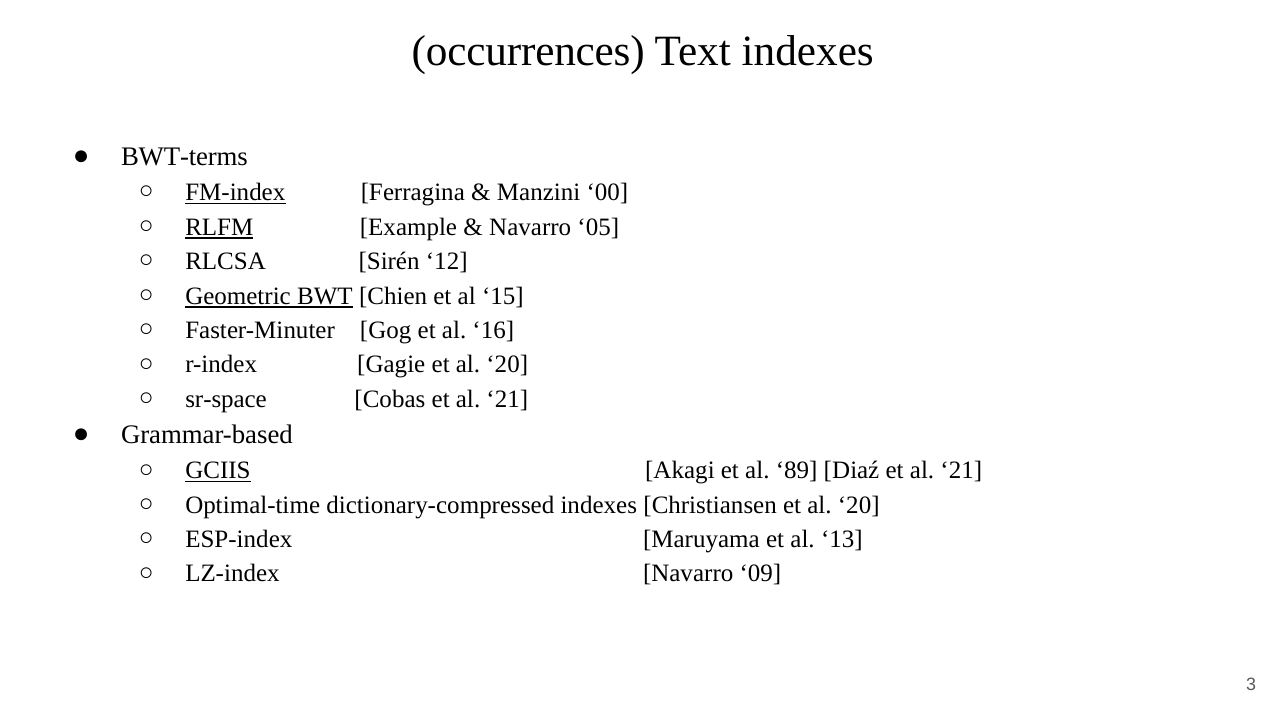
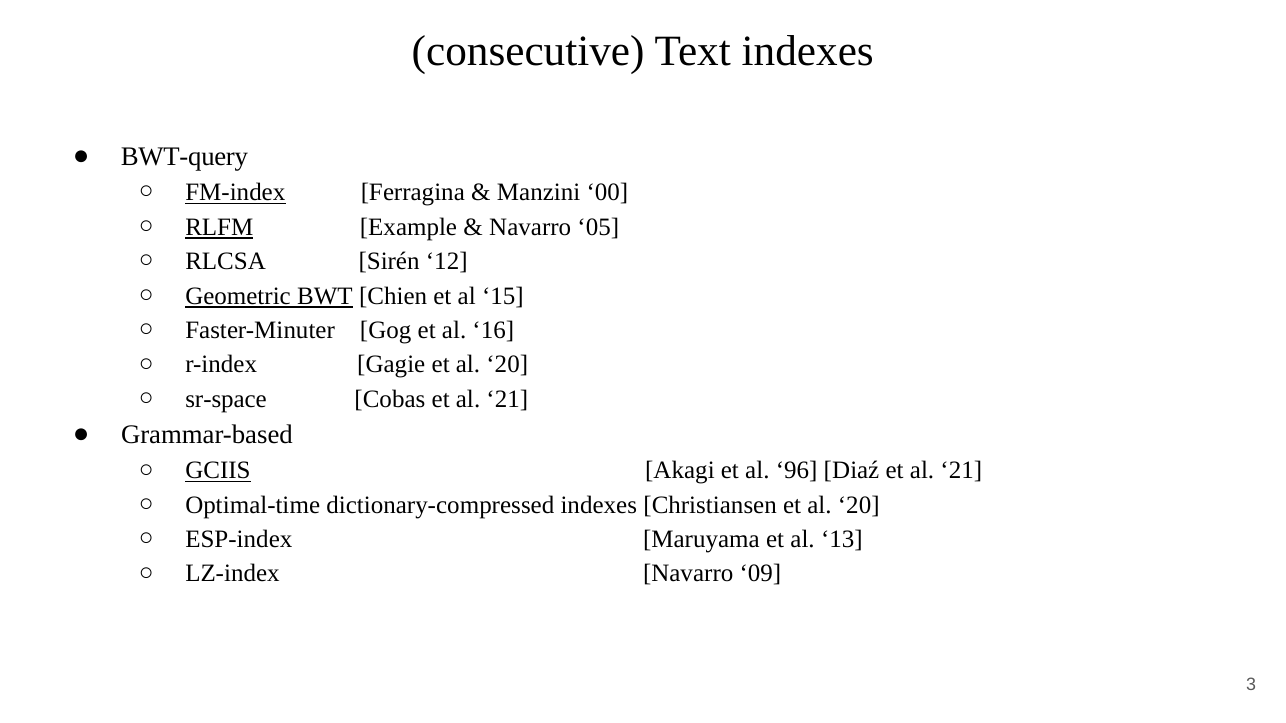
occurrences: occurrences -> consecutive
BWT-terms: BWT-terms -> BWT-query
89: 89 -> 96
